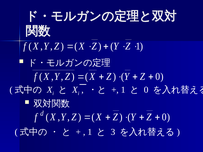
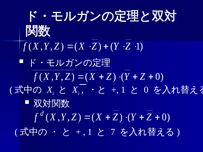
3: 3 -> 7
